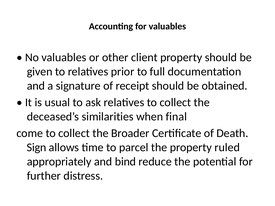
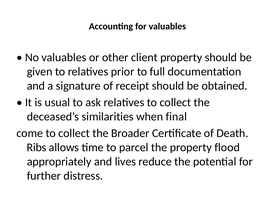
Sign: Sign -> Ribs
ruled: ruled -> flood
bind: bind -> lives
